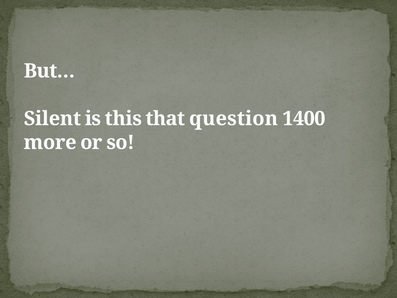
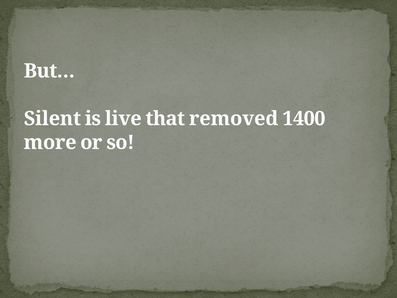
this: this -> live
question: question -> removed
